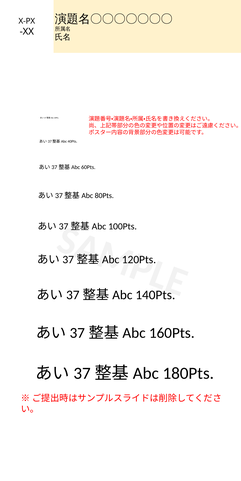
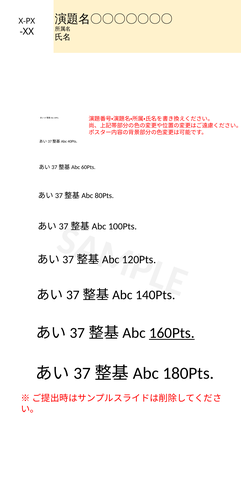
160Pts underline: none -> present
